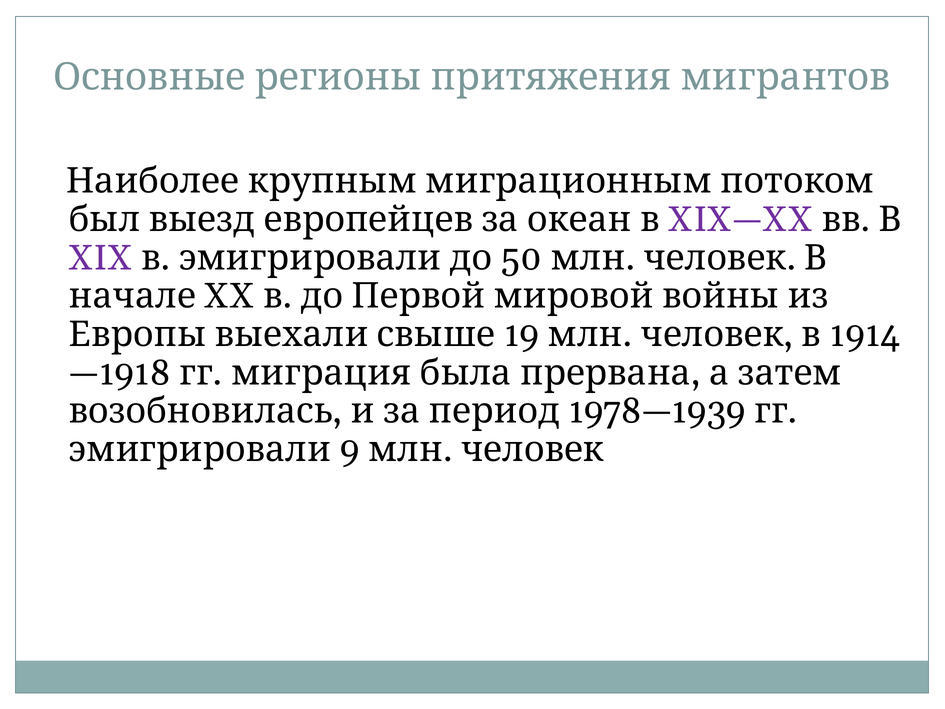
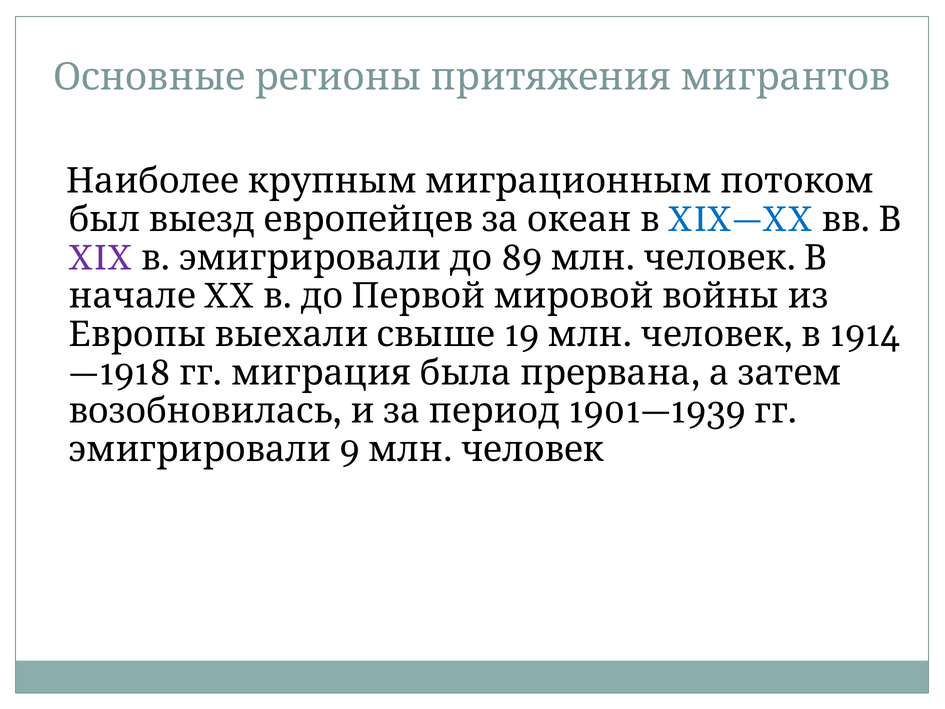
XIX—XX colour: purple -> blue
50: 50 -> 89
1978—1939: 1978—1939 -> 1901—1939
